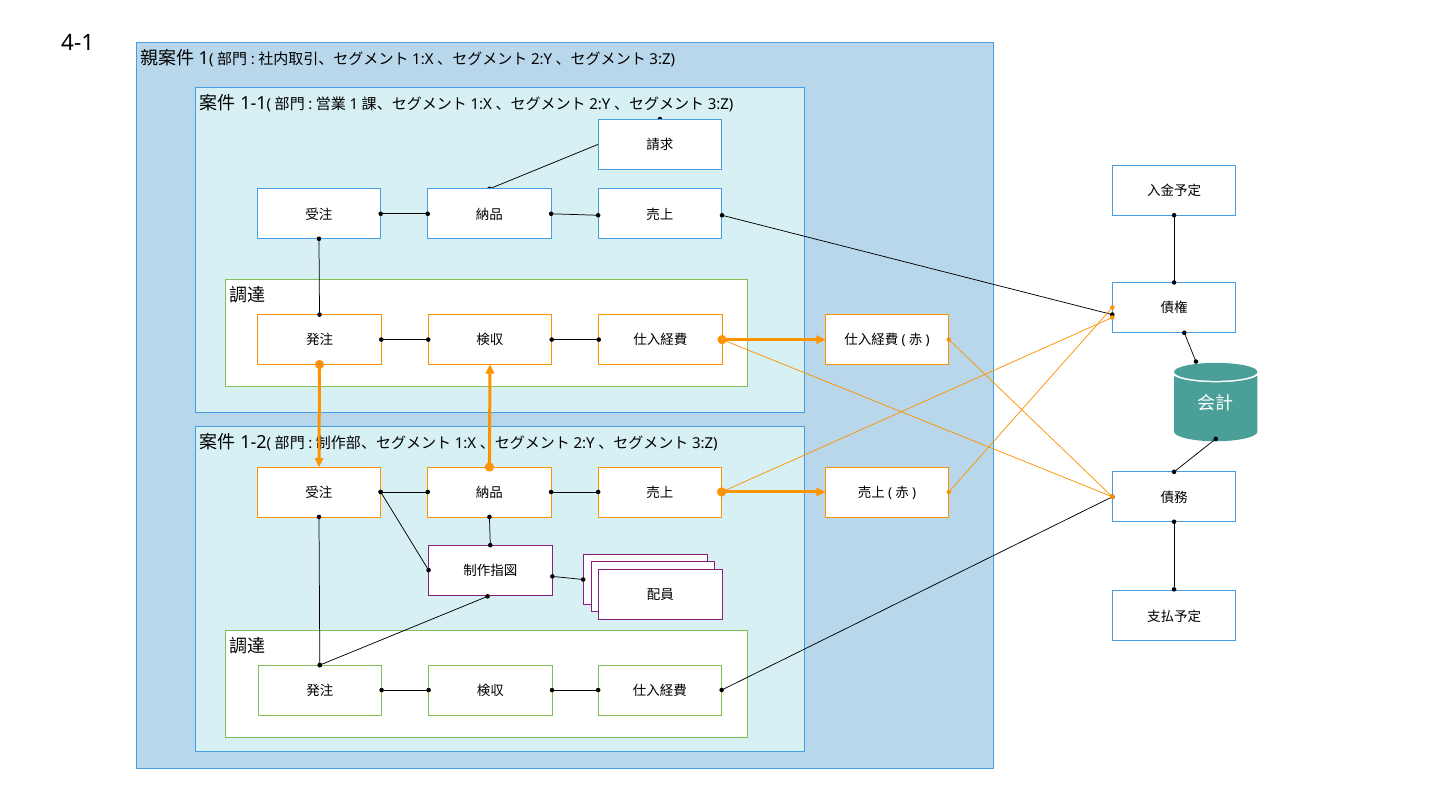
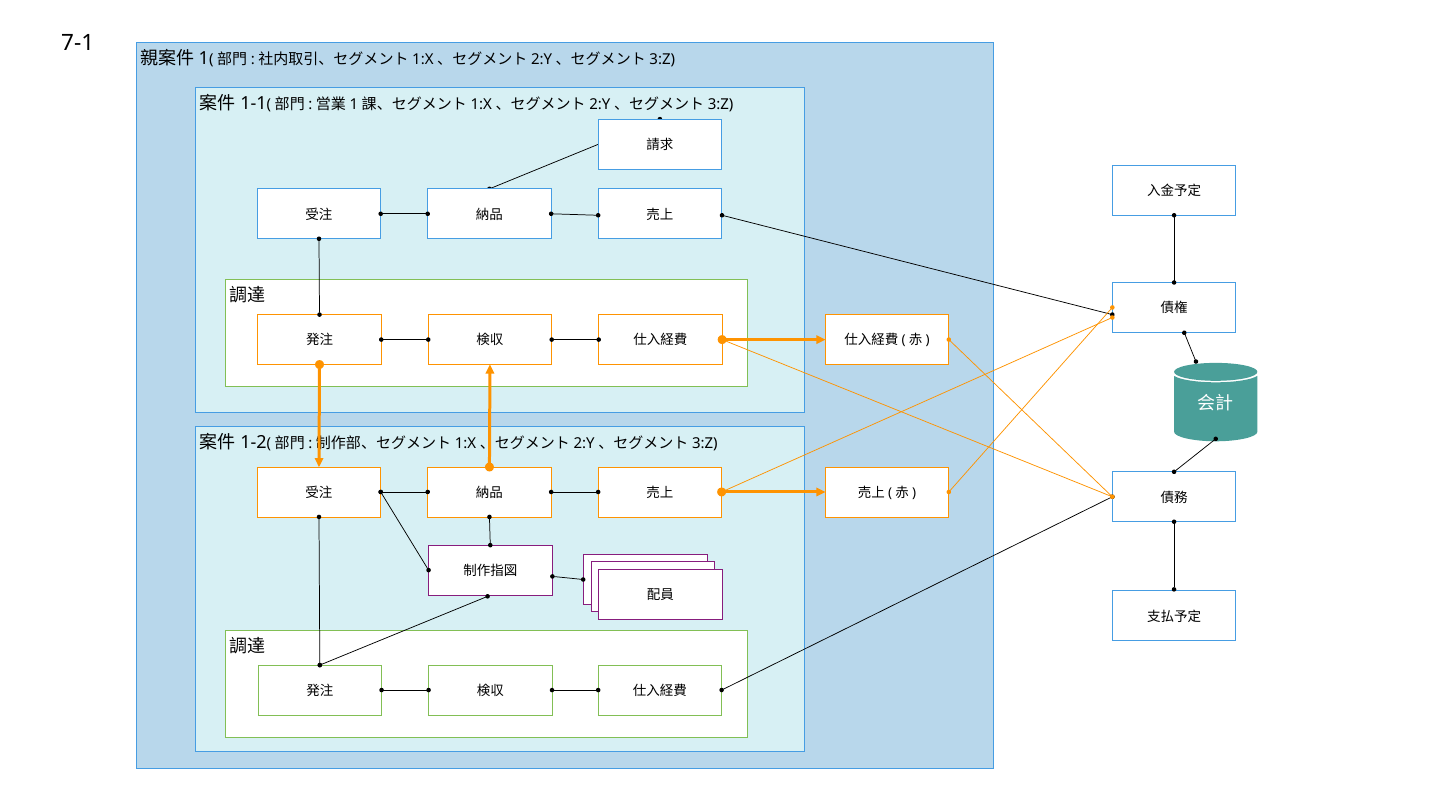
4-1: 4-1 -> 7-1
